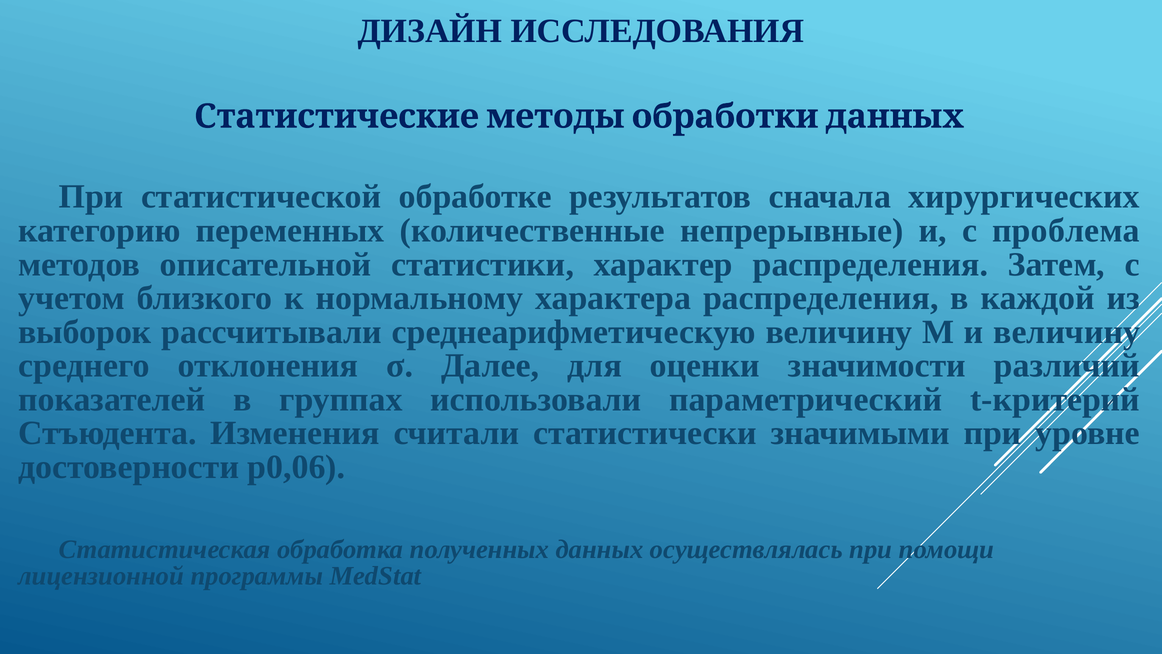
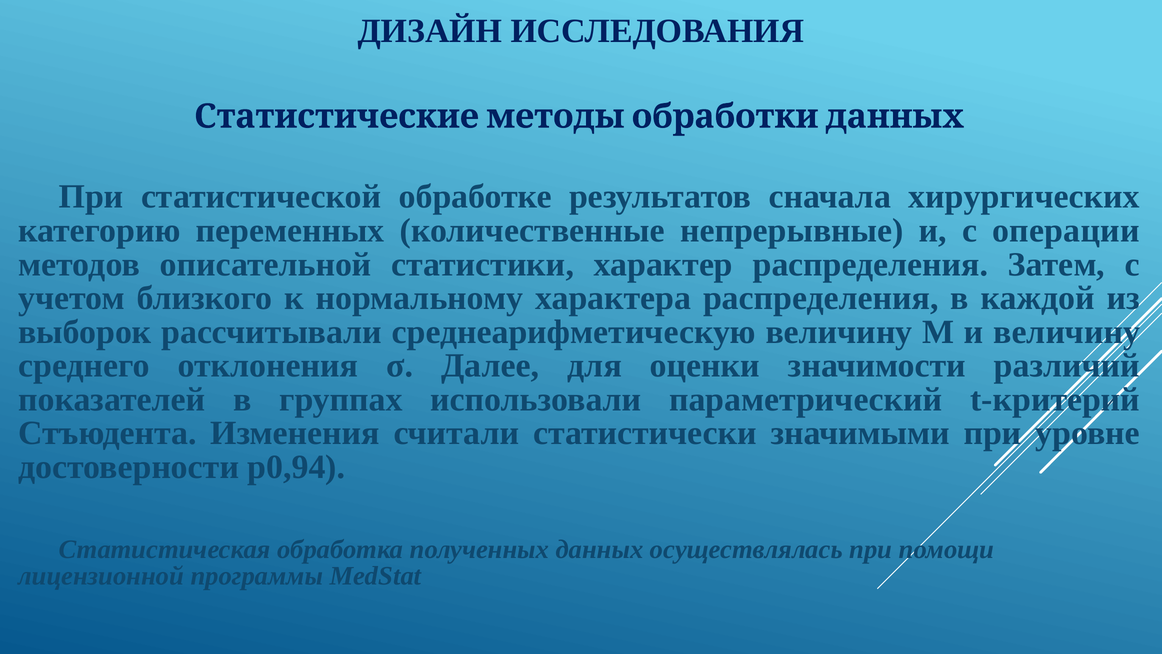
проблема: проблема -> операции
p0,06: p0,06 -> p0,94
